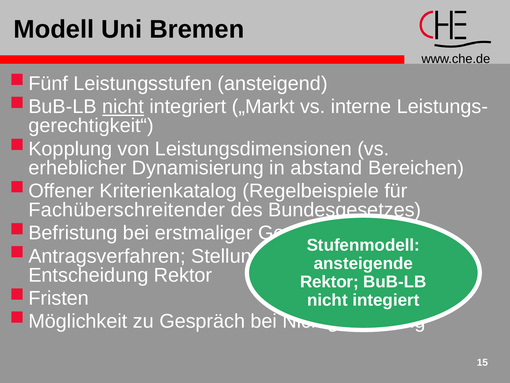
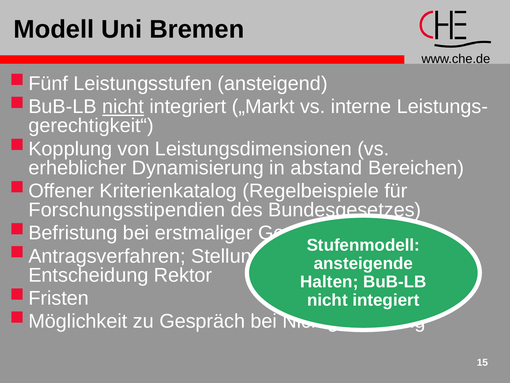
Fachüberschreitender: Fachüberschreitender -> Forschungsstipendien
Rektor at (329, 282): Rektor -> Halten
